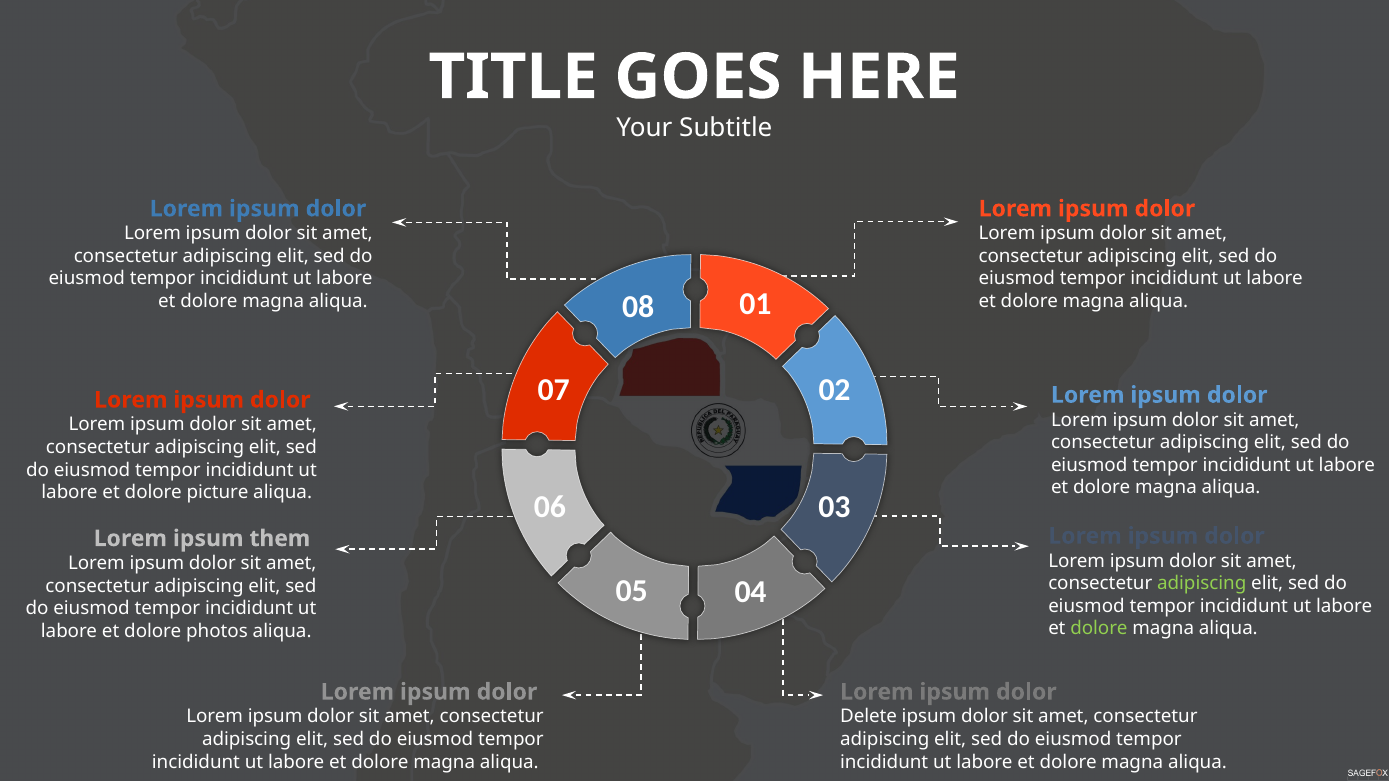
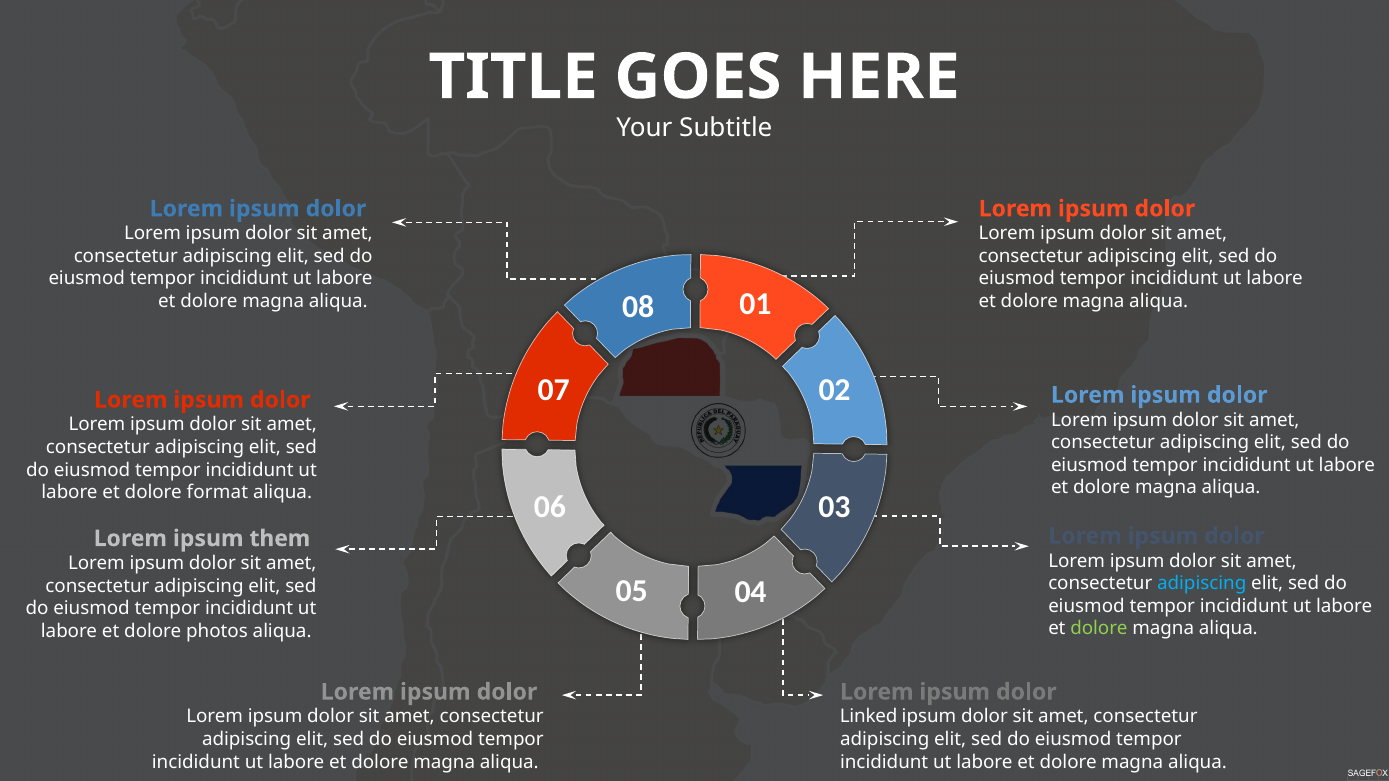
picture: picture -> format
adipiscing at (1202, 584) colour: light green -> light blue
Delete: Delete -> Linked
